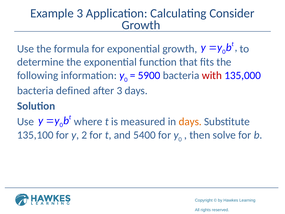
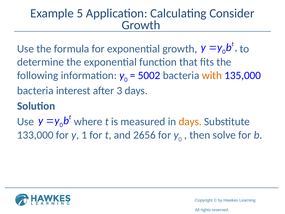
Example 3: 3 -> 5
5900: 5900 -> 5002
with colour: red -> orange
defined: defined -> interest
135,100: 135,100 -> 133,000
2: 2 -> 1
5400: 5400 -> 2656
